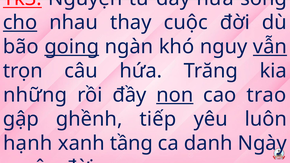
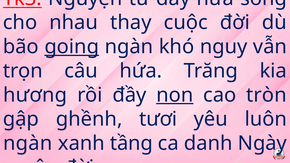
cho underline: present -> none
vẫn underline: present -> none
những: những -> hương
trao: trao -> tròn
tiếp: tiếp -> tươi
hạnh at (28, 143): hạnh -> ngàn
